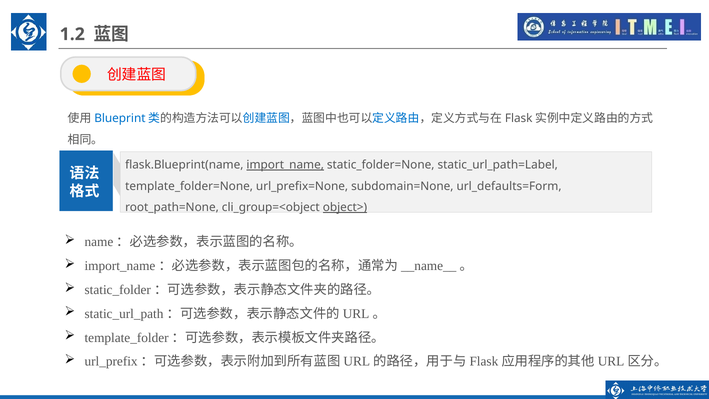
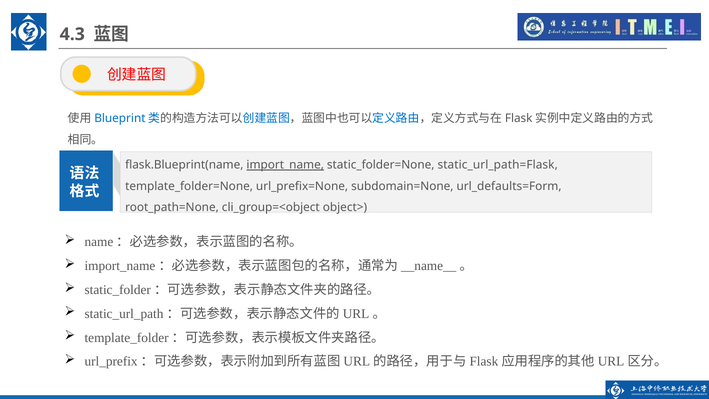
1.2: 1.2 -> 4.3
static_url_path=Label: static_url_path=Label -> static_url_path=Flask
object> underline: present -> none
